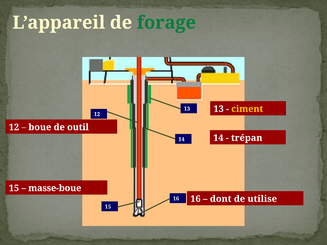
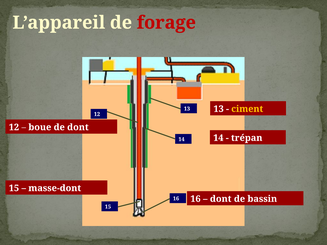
forage colour: green -> red
de outil: outil -> dont
masse-boue: masse-boue -> masse-dont
utilise: utilise -> bassin
